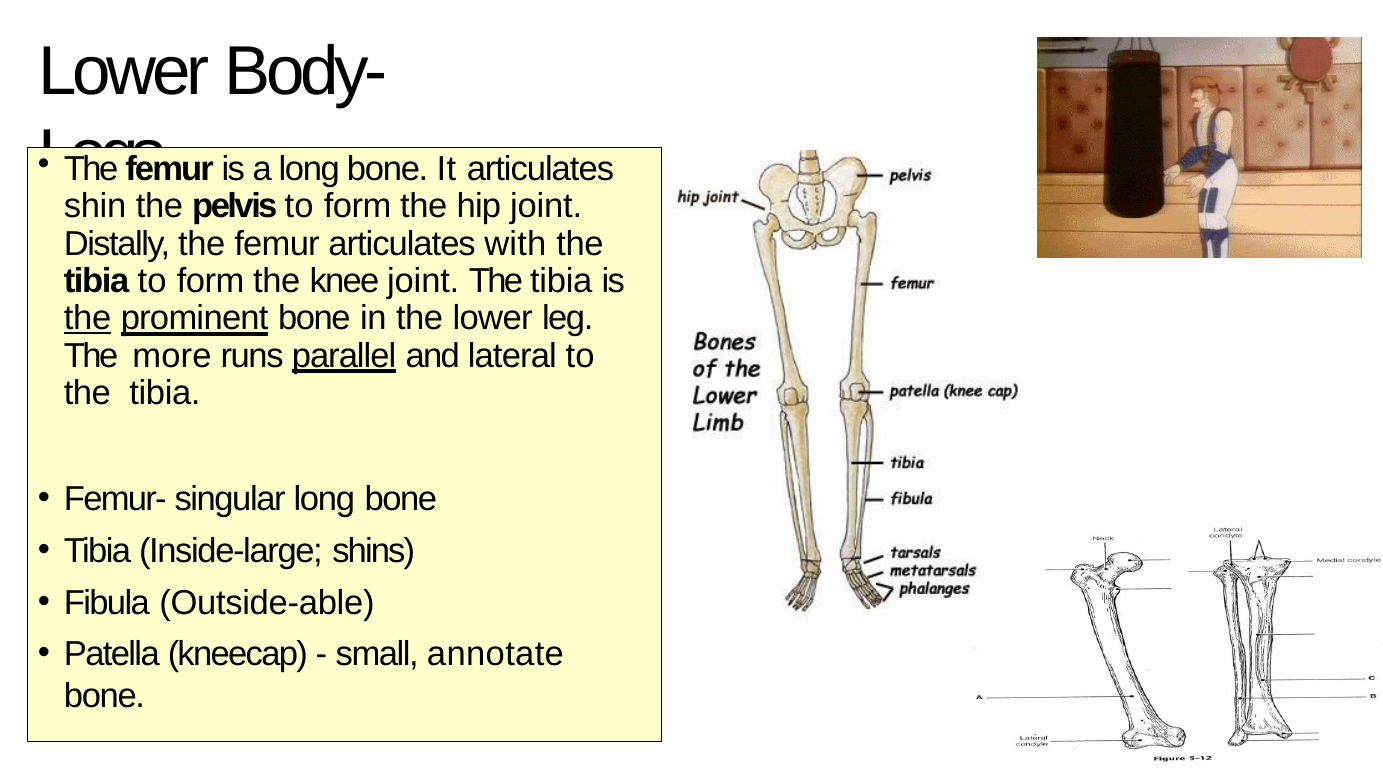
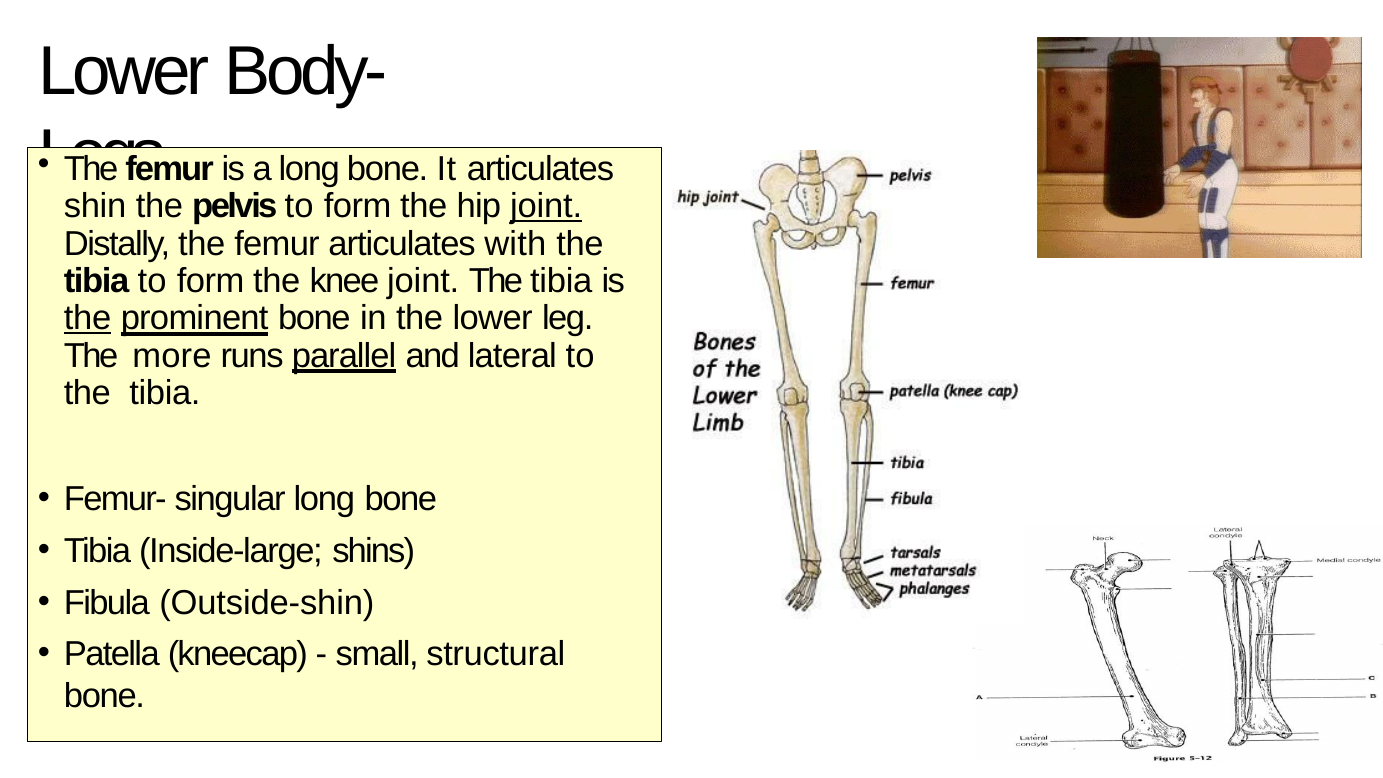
joint at (546, 207) underline: none -> present
Outside-able: Outside-able -> Outside-shin
annotate: annotate -> structural
